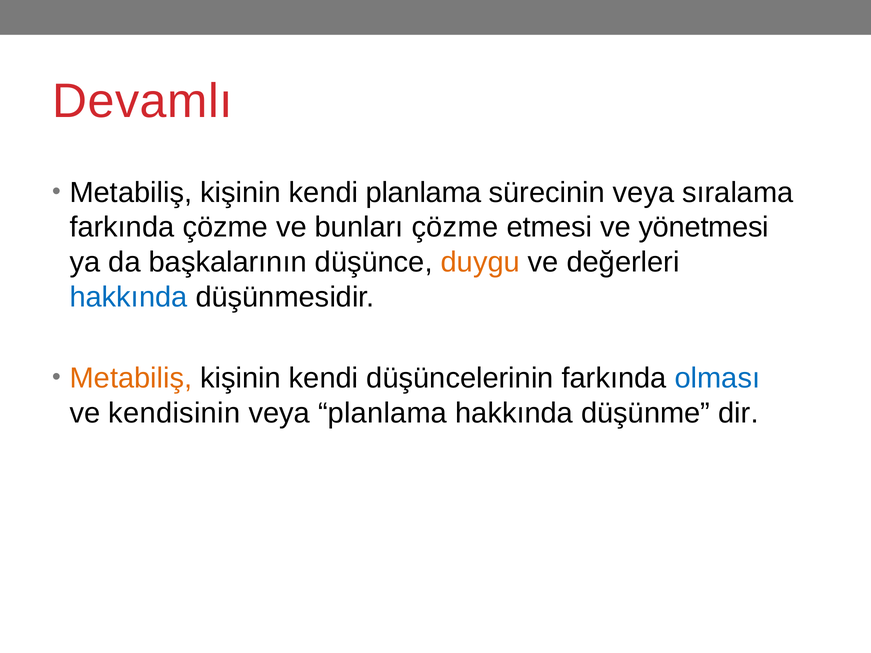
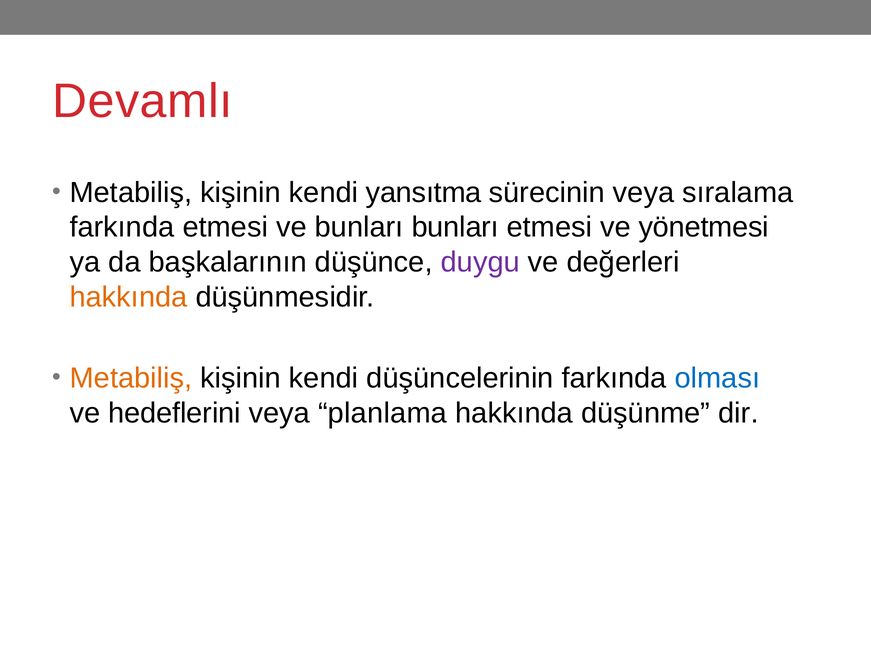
kendi planlama: planlama -> yansıtma
farkında çözme: çözme -> etmesi
bunları çözme: çözme -> bunları
duygu colour: orange -> purple
hakkında at (129, 297) colour: blue -> orange
kendisinin: kendisinin -> hedeflerini
